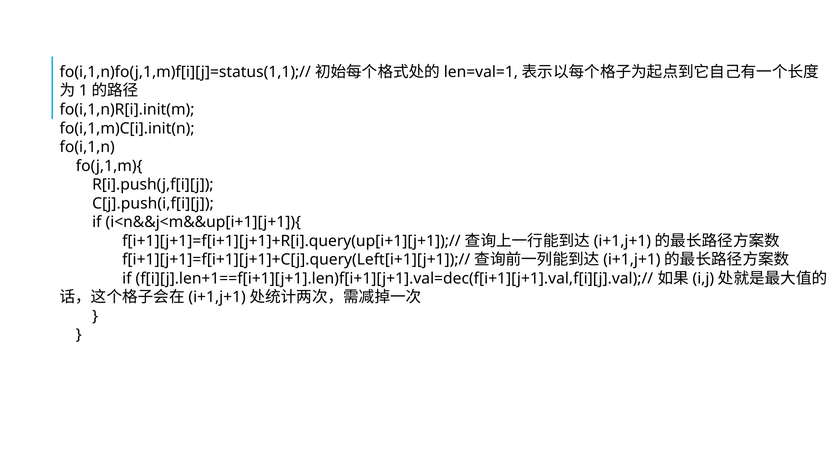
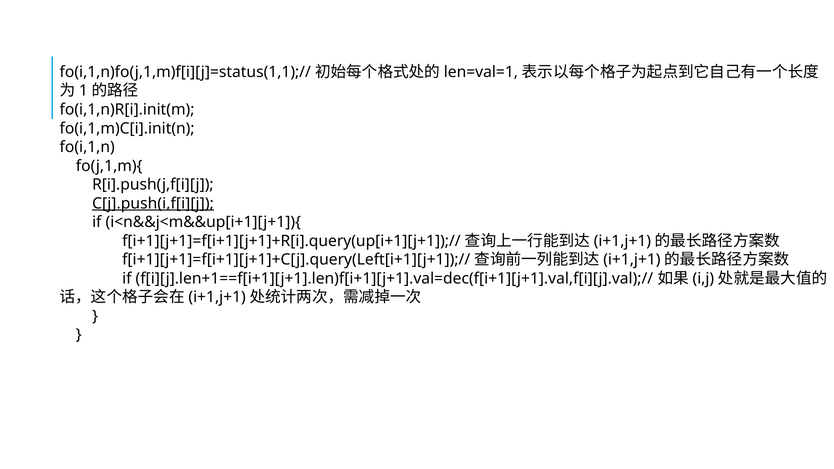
C[j].push(i,f[i][j underline: none -> present
